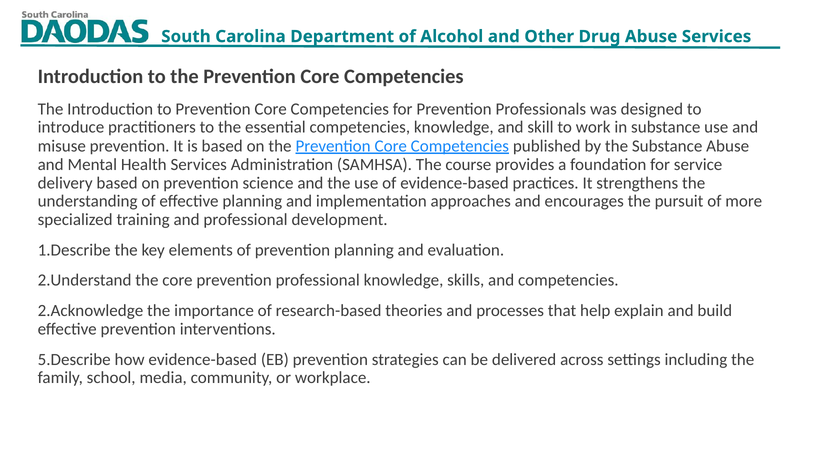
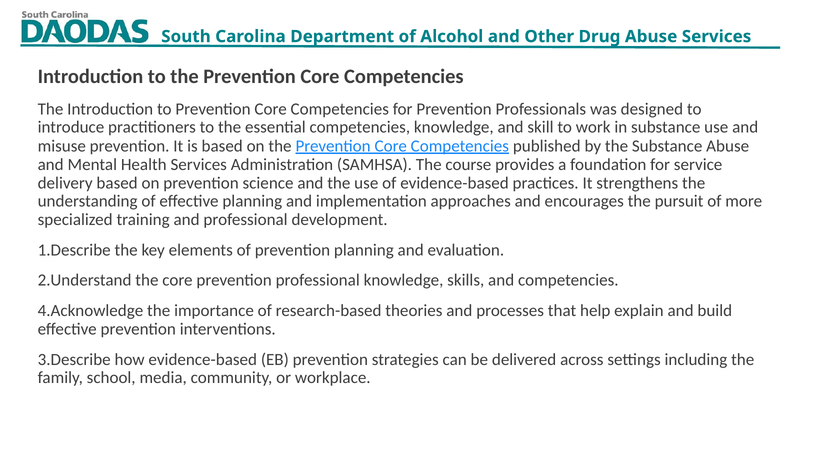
2.Acknowledge: 2.Acknowledge -> 4.Acknowledge
5.Describe: 5.Describe -> 3.Describe
